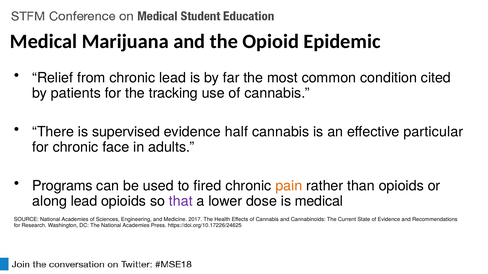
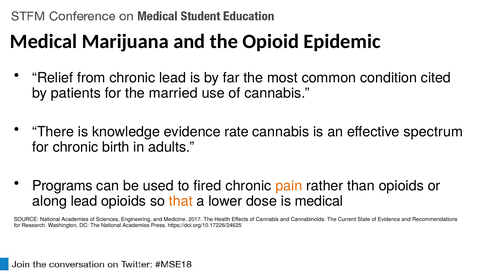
tracking: tracking -> married
supervised: supervised -> knowledge
half: half -> rate
particular: particular -> spectrum
face: face -> birth
that colour: purple -> orange
